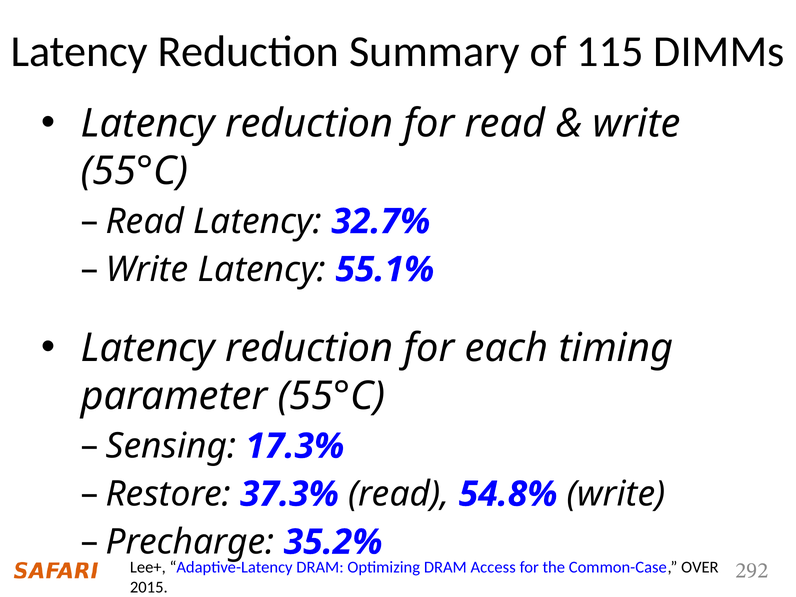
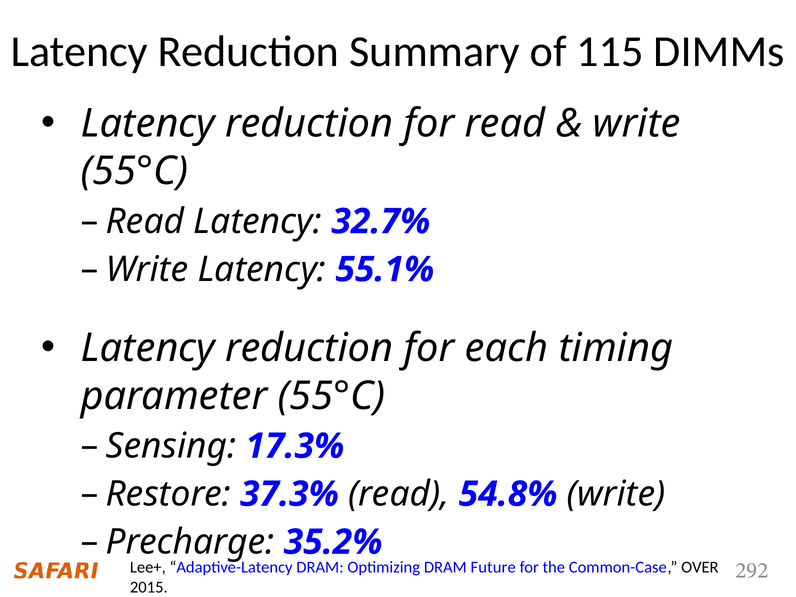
Access: Access -> Future
